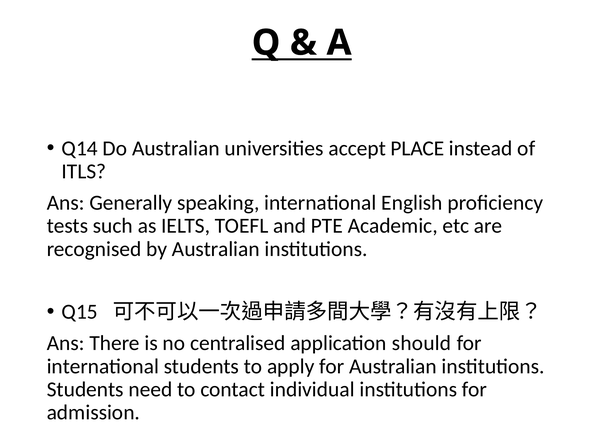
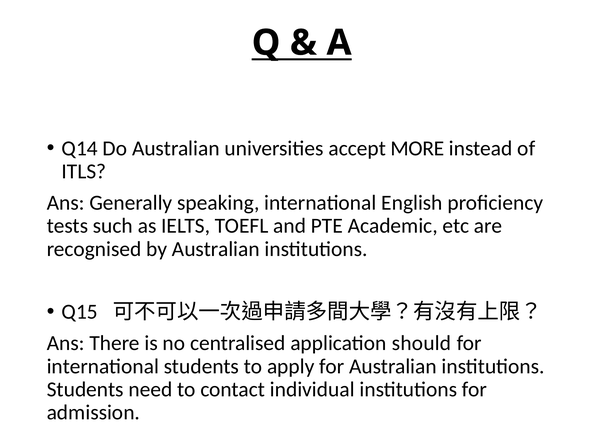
PLACE: PLACE -> MORE
